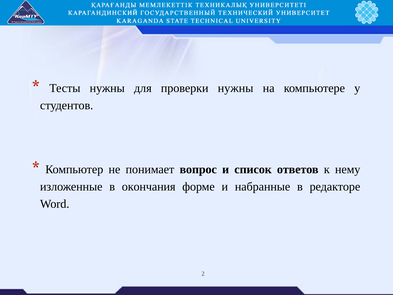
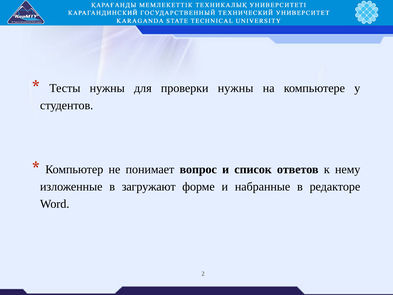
окончания: окончания -> загружают
